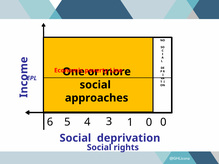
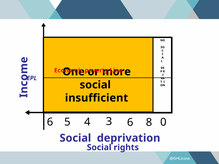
approaches: approaches -> insufficient
5 1: 1 -> 6
4 0: 0 -> 8
